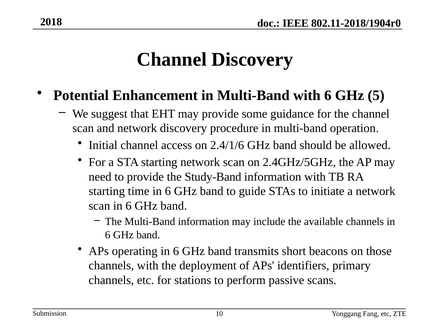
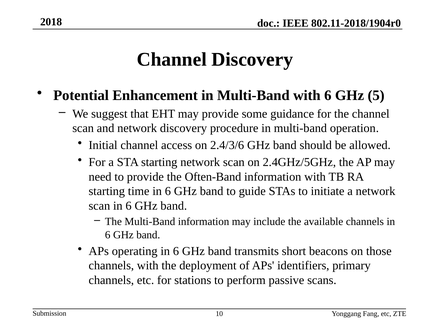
2.4/1/6: 2.4/1/6 -> 2.4/3/6
Study-Band: Study-Band -> Often-Band
